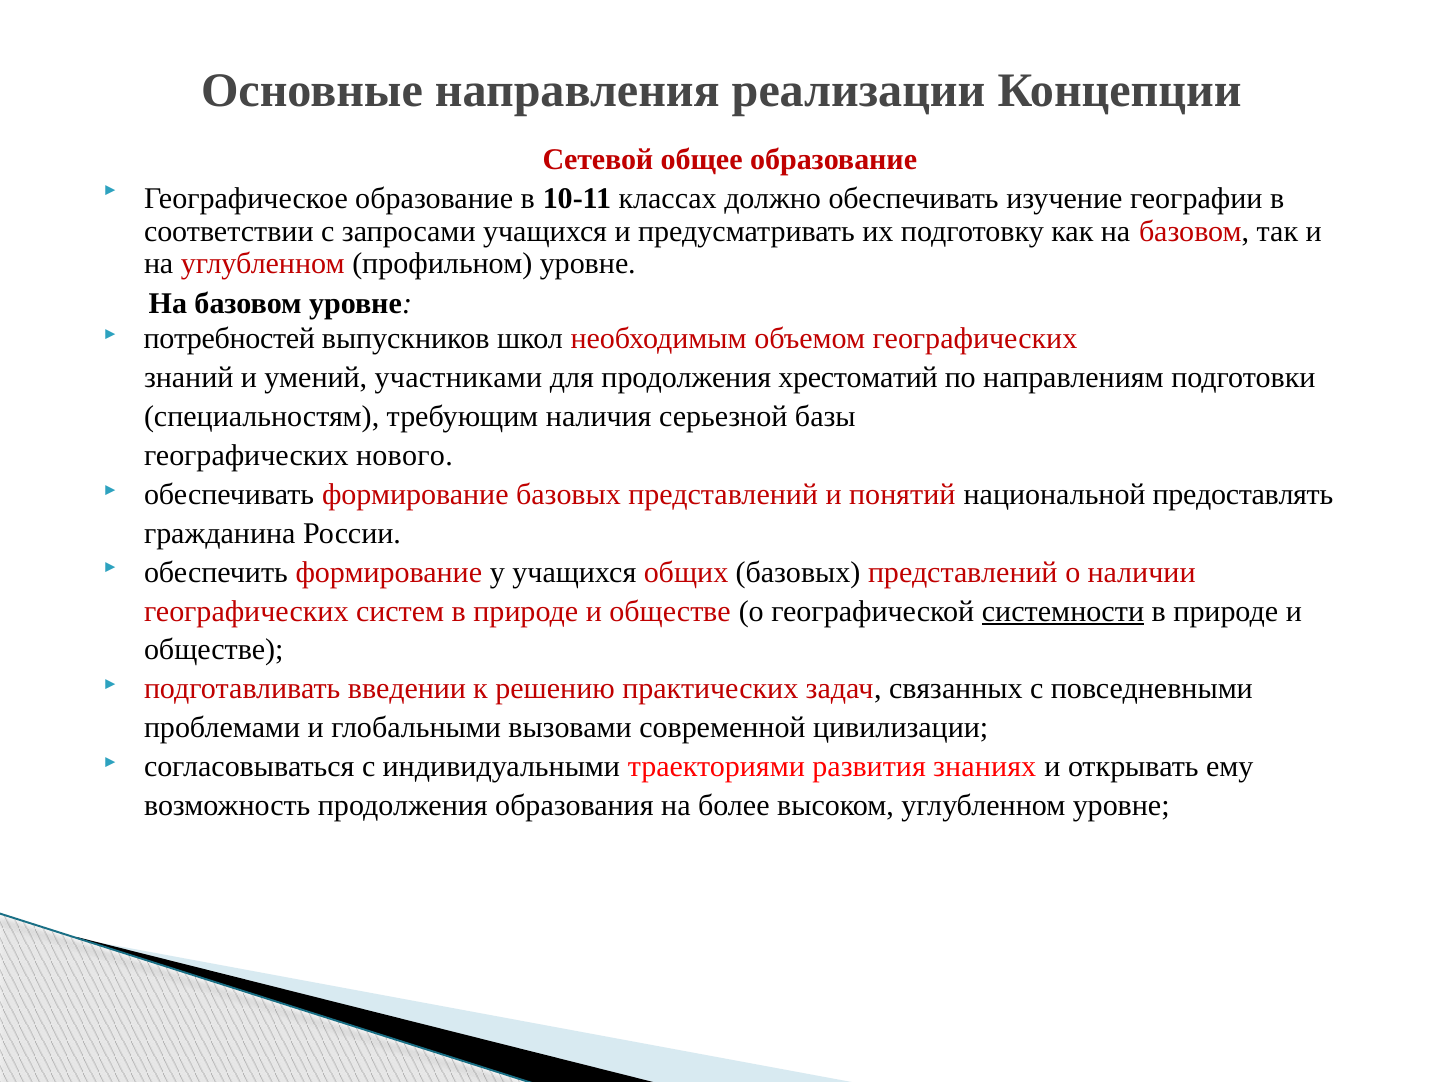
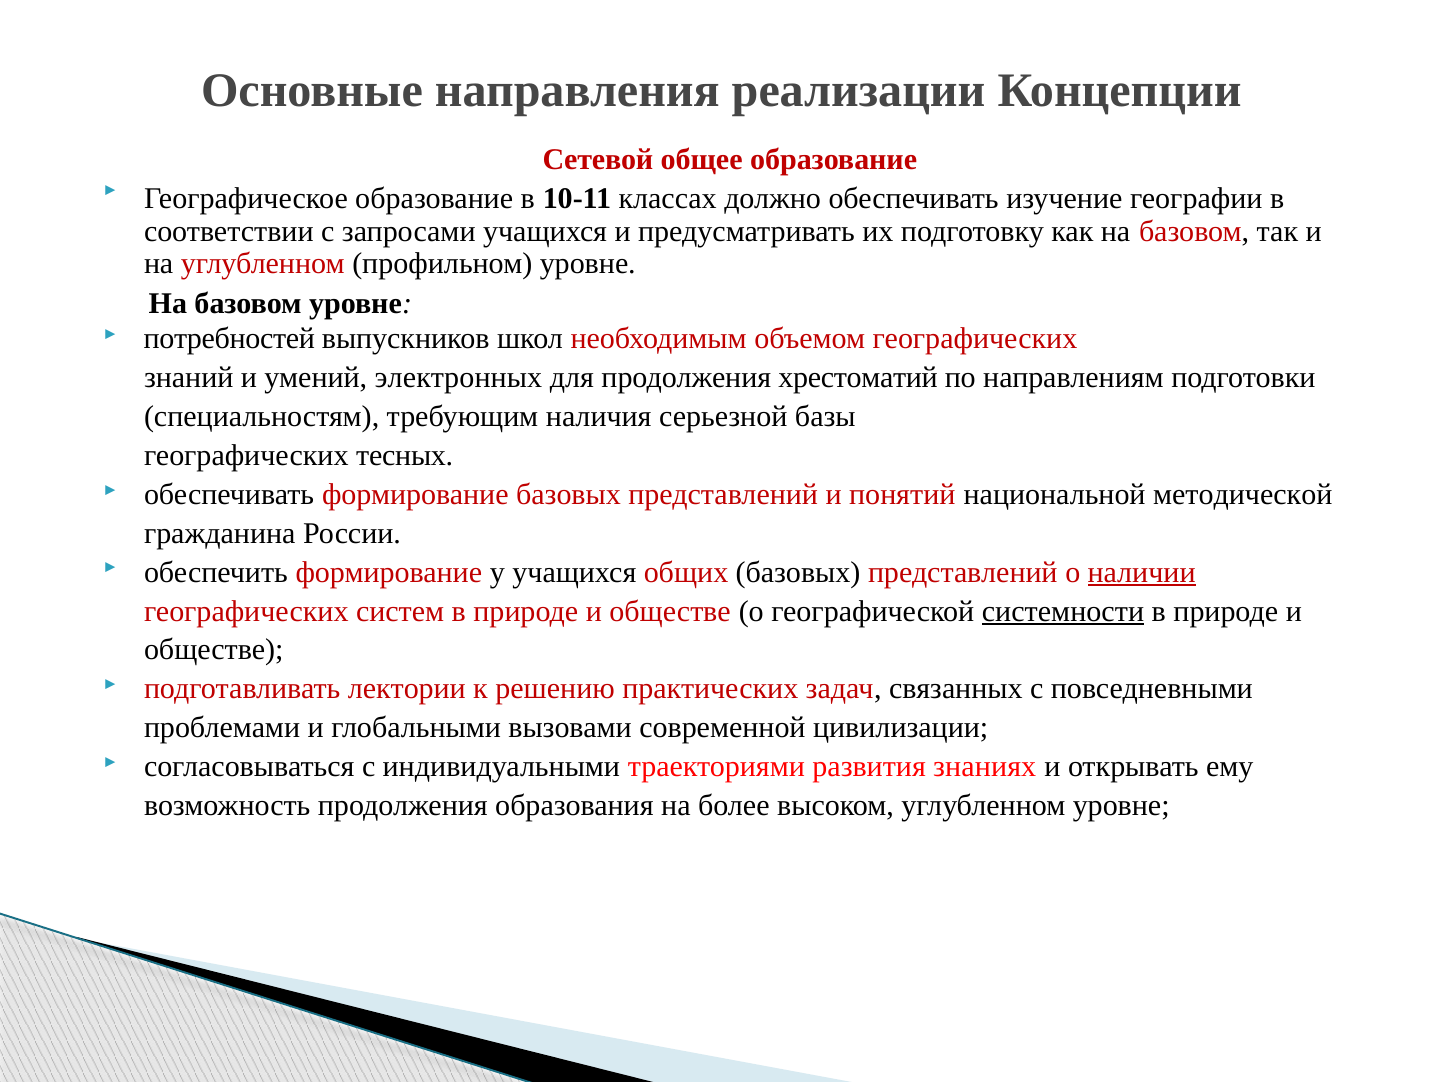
участниками: участниками -> электронных
нового: нового -> тесных
предоставлять: предоставлять -> методической
наличии underline: none -> present
введении: введении -> лектории
